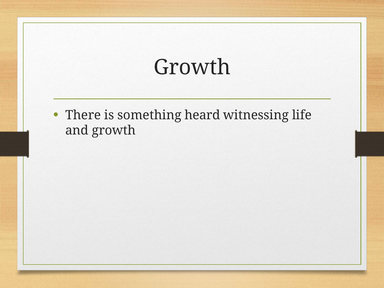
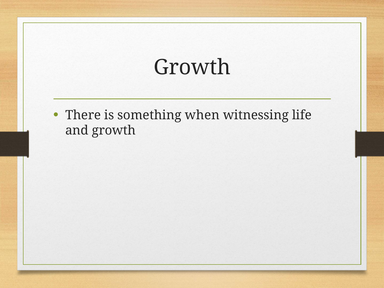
heard: heard -> when
